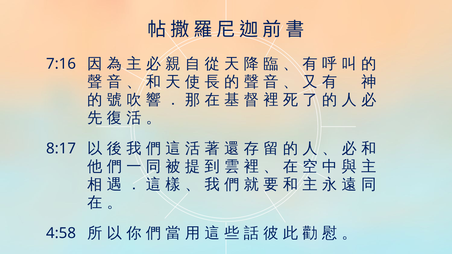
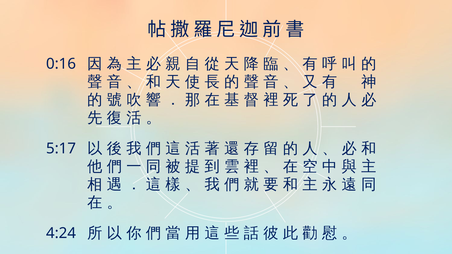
7:16: 7:16 -> 0:16
8:17: 8:17 -> 5:17
4:58: 4:58 -> 4:24
